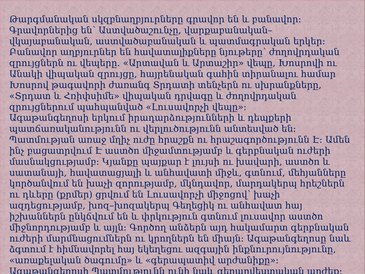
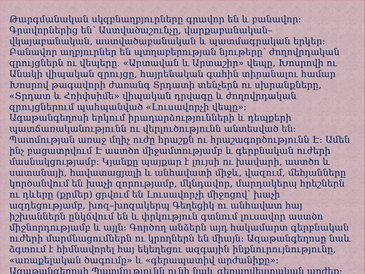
հավատալիքները: հավատալիքները -> պտղաբերության
միջև գտնում: գտնում -> վազում
